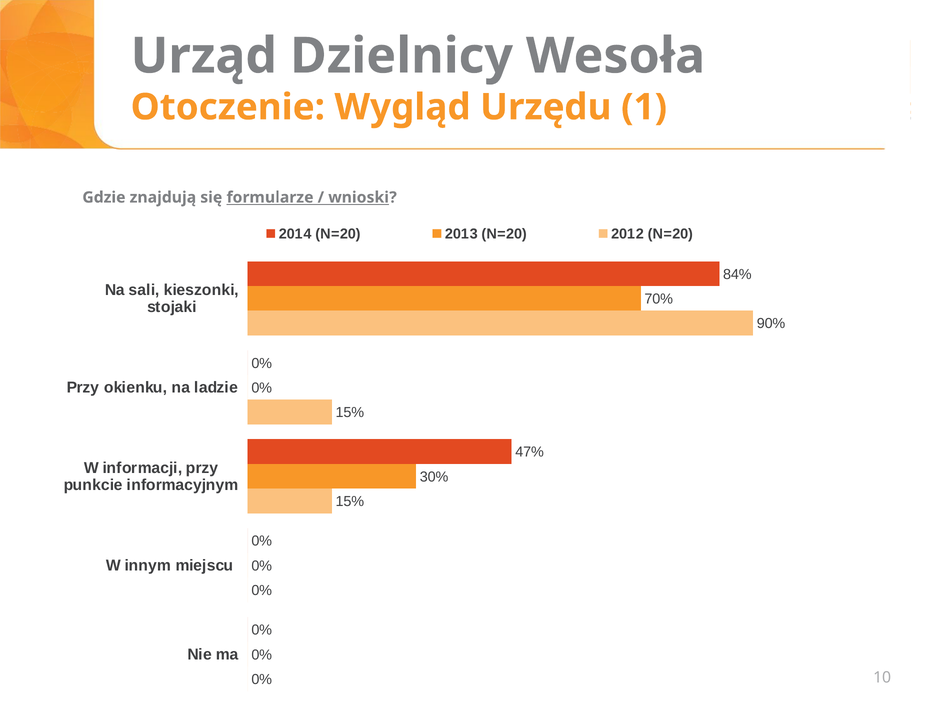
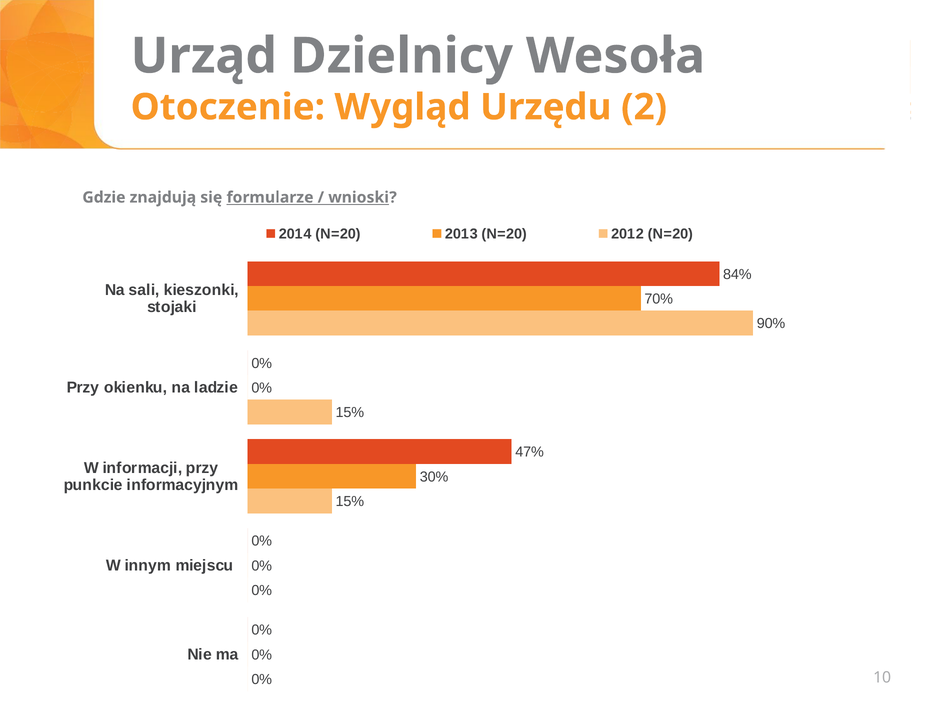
1: 1 -> 2
